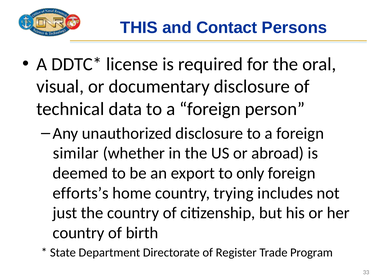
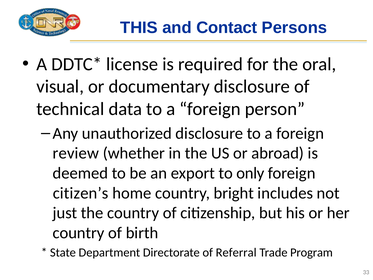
similar: similar -> review
efforts’s: efforts’s -> citizen’s
trying: trying -> bright
Register: Register -> Referral
